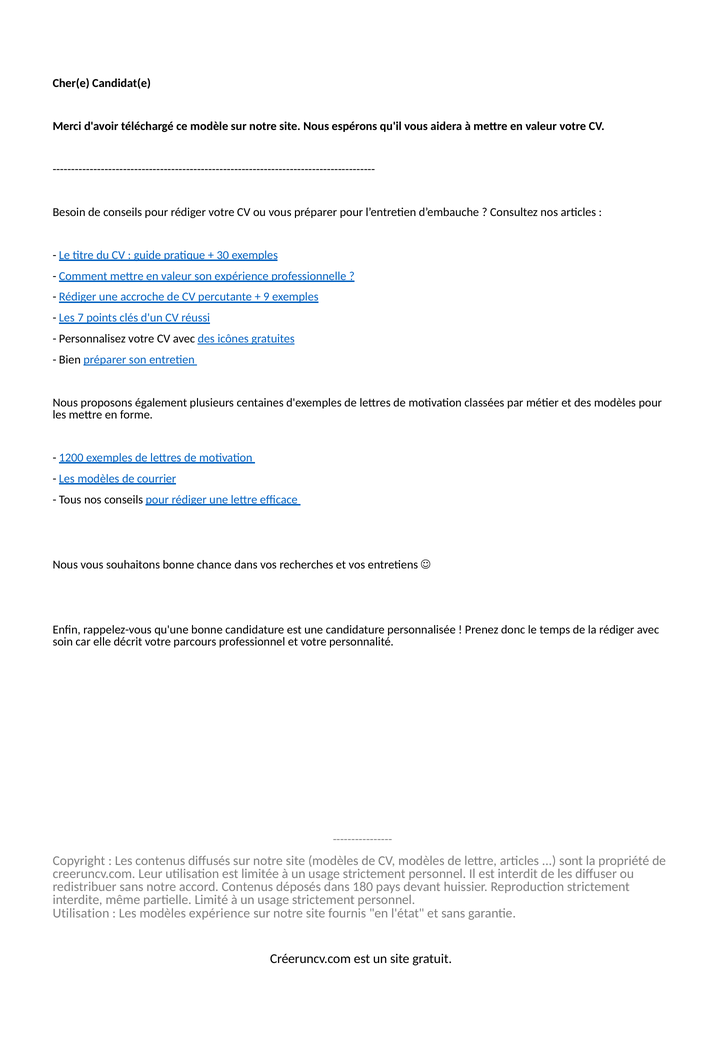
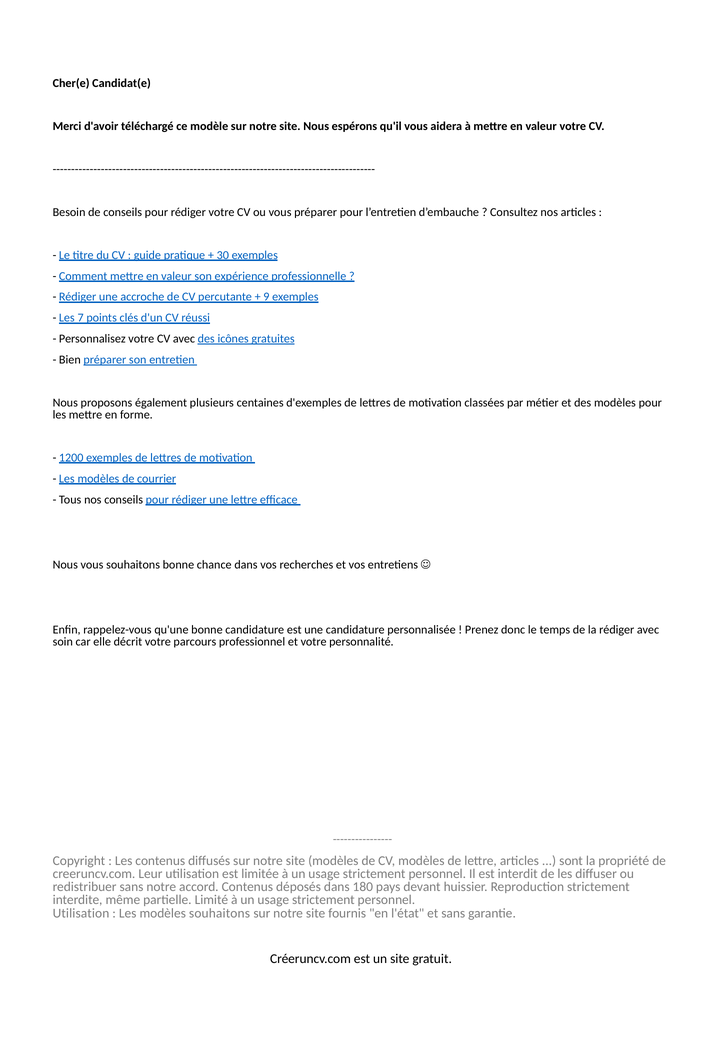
modèles expérience: expérience -> souhaitons
